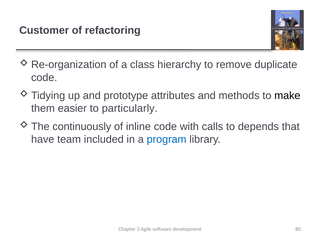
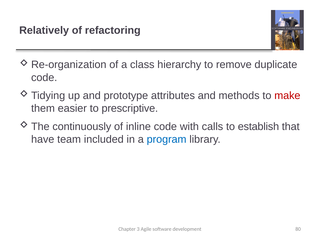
Customer: Customer -> Relatively
make colour: black -> red
particularly: particularly -> prescriptive
depends: depends -> establish
